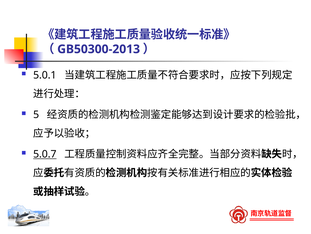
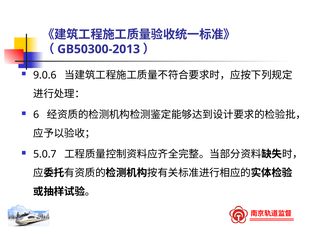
5.0.1: 5.0.1 -> 9.0.6
5: 5 -> 6
5.0.7 underline: present -> none
